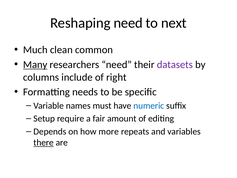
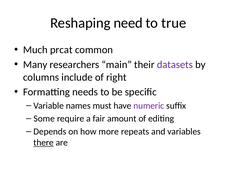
next: next -> true
clean: clean -> prcat
Many underline: present -> none
researchers need: need -> main
numeric colour: blue -> purple
Setup: Setup -> Some
